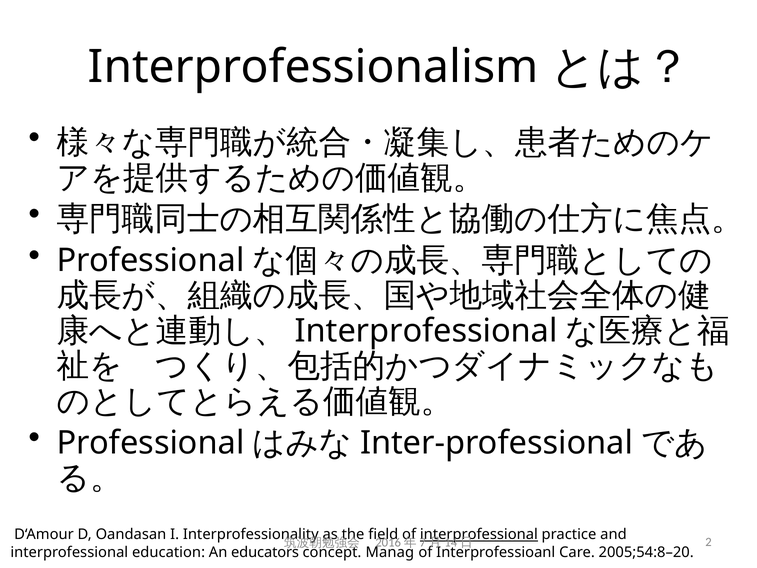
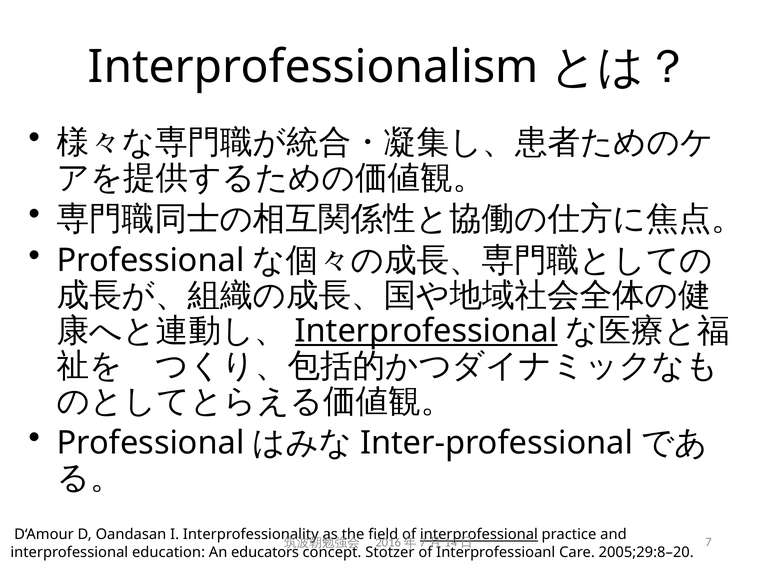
Interprofessional at (426, 331) underline: none -> present
2: 2 -> 7
Manag: Manag -> Stotzer
2005;54:8–20: 2005;54:8–20 -> 2005;29:8–20
